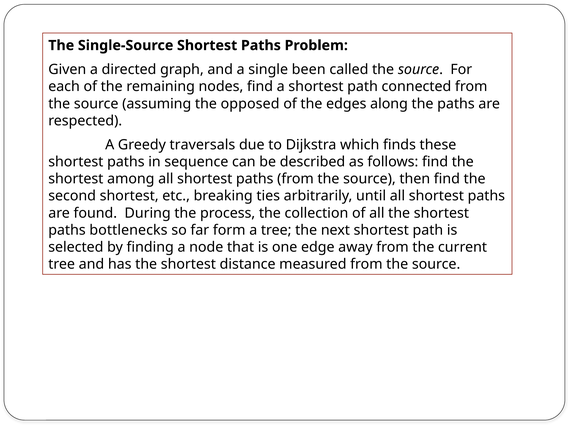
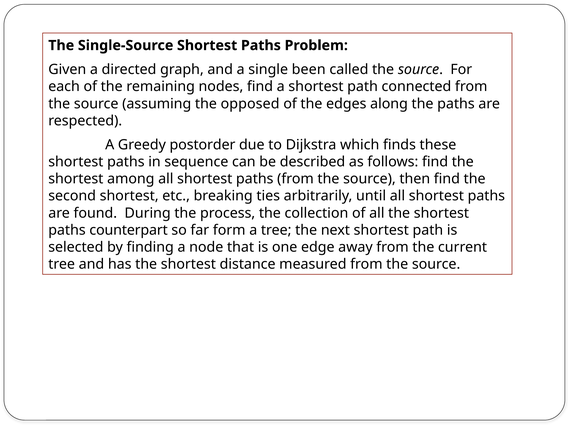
traversals: traversals -> postorder
bottlenecks: bottlenecks -> counterpart
